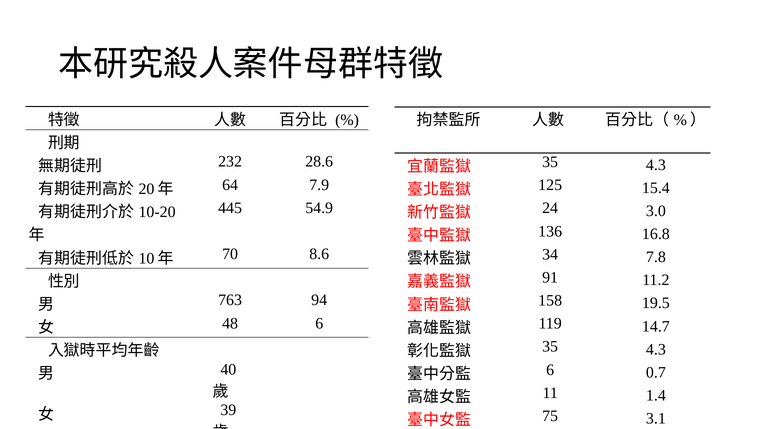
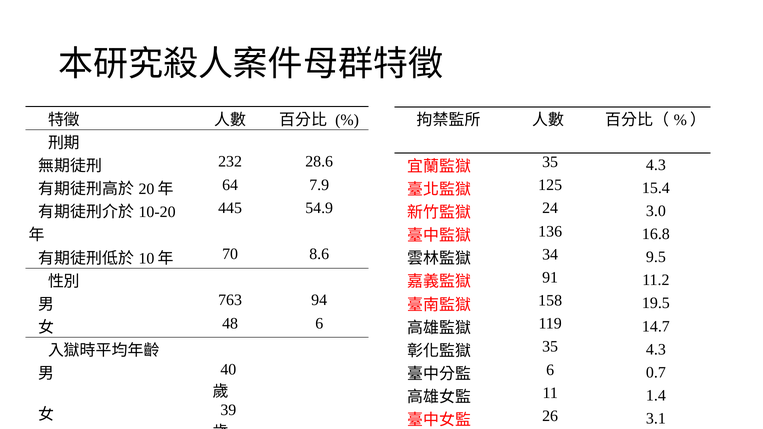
7.8: 7.8 -> 9.5
75: 75 -> 26
